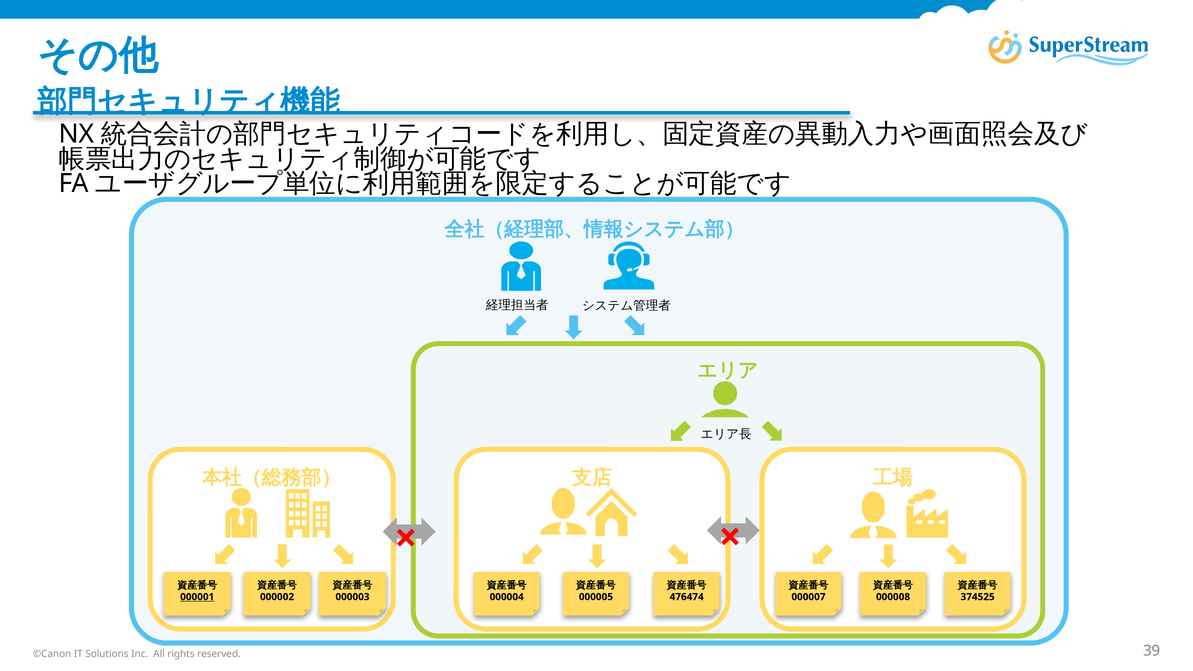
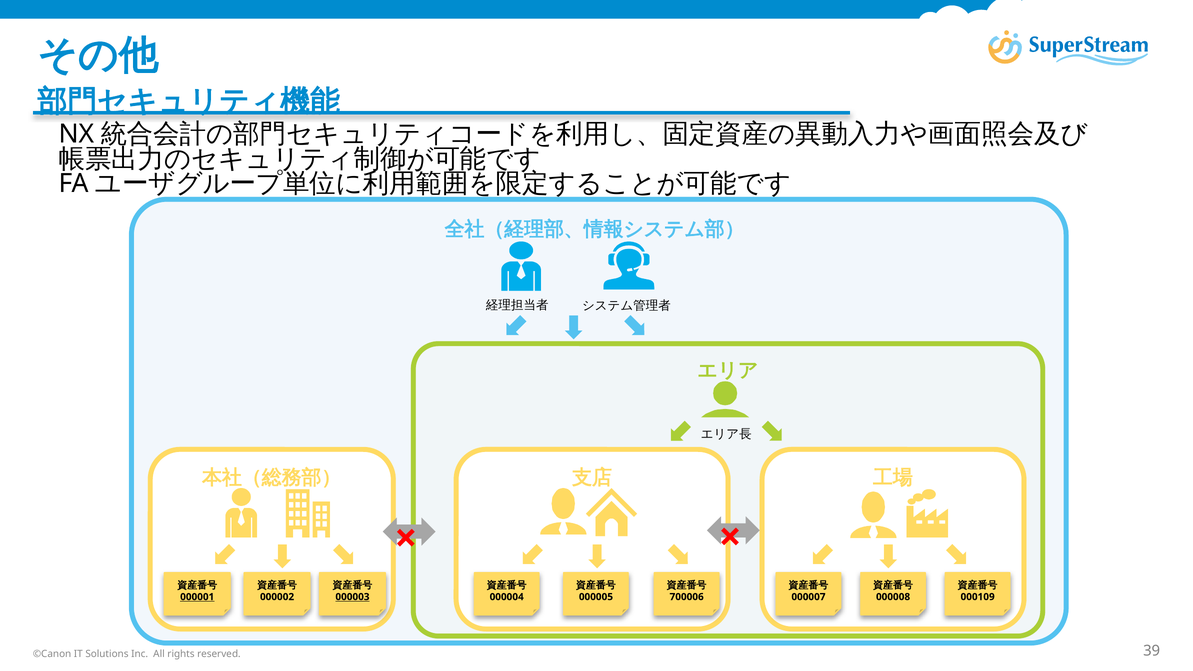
000003 underline: none -> present
476474: 476474 -> 700006
374525: 374525 -> 000109
